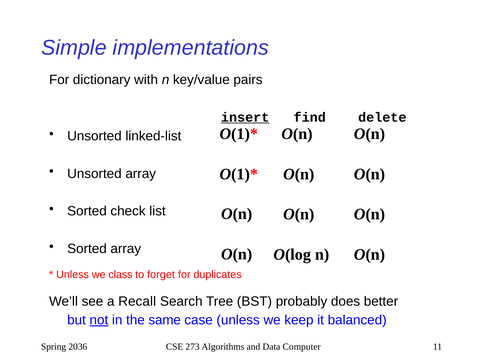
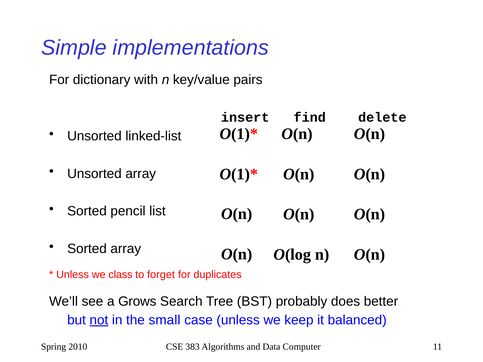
insert underline: present -> none
check: check -> pencil
Recall: Recall -> Grows
same: same -> small
2036: 2036 -> 2010
273: 273 -> 383
